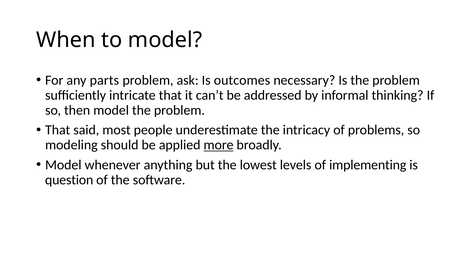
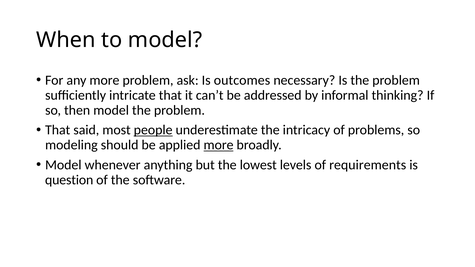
any parts: parts -> more
people underline: none -> present
implementing: implementing -> requirements
